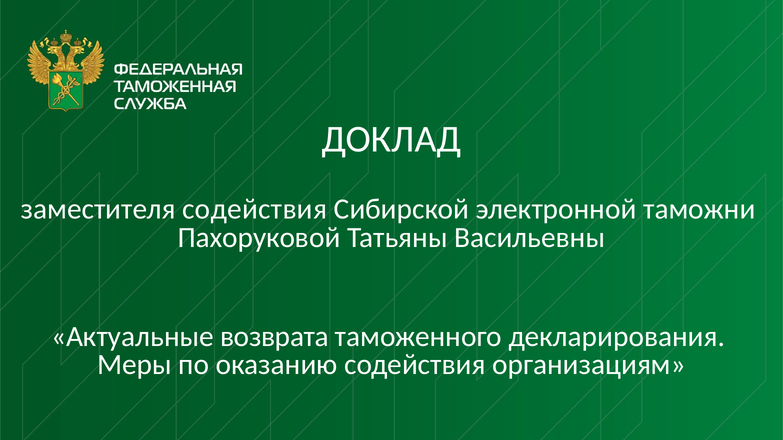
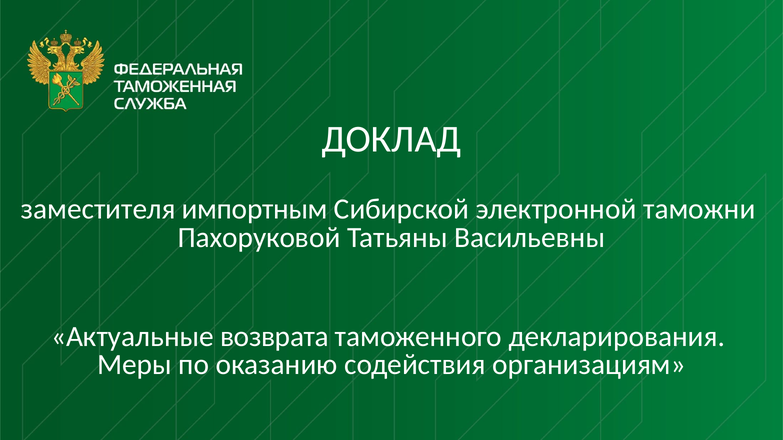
заместителя содействия: содействия -> импортным
